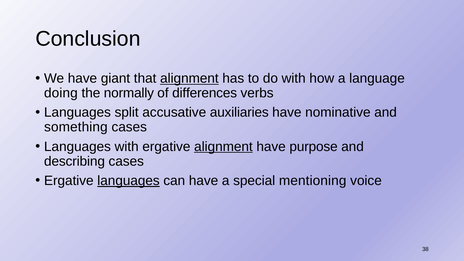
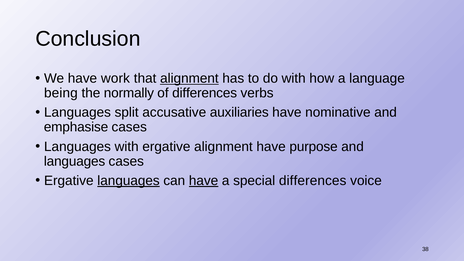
giant: giant -> work
doing: doing -> being
something: something -> emphasise
alignment at (223, 147) underline: present -> none
describing at (75, 161): describing -> languages
have at (204, 181) underline: none -> present
special mentioning: mentioning -> differences
